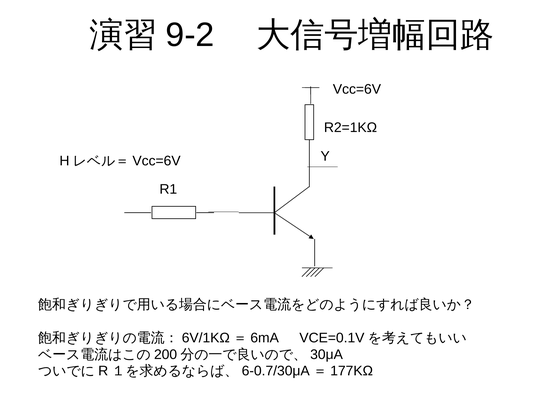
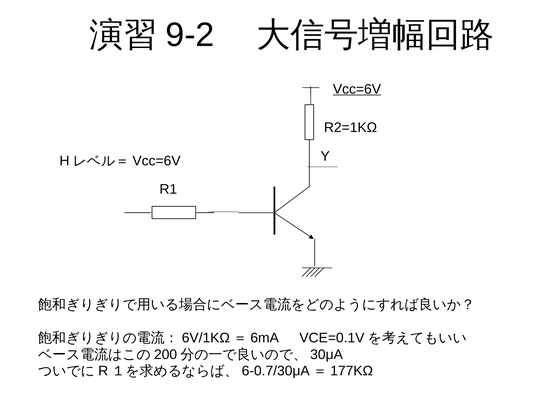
Vcc=6V underline: none -> present
